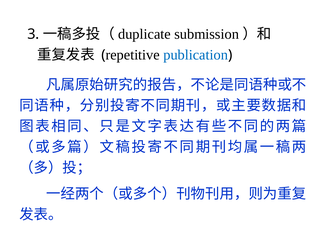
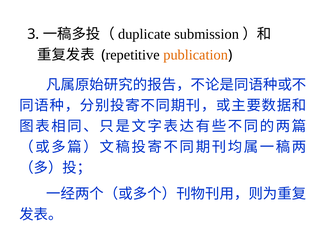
publication colour: blue -> orange
